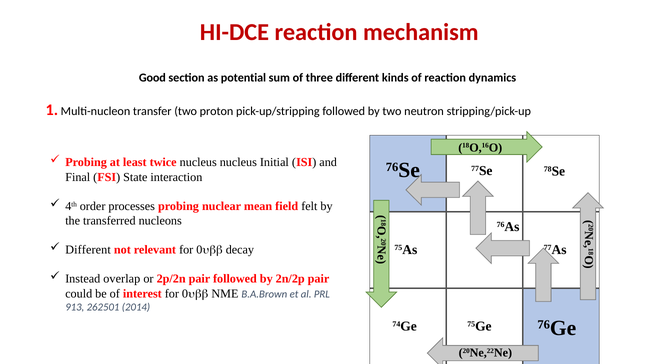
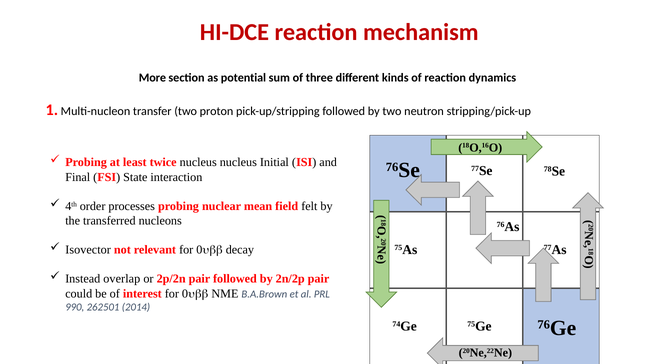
Good: Good -> More
Different at (88, 250): Different -> Isovector
913: 913 -> 990
